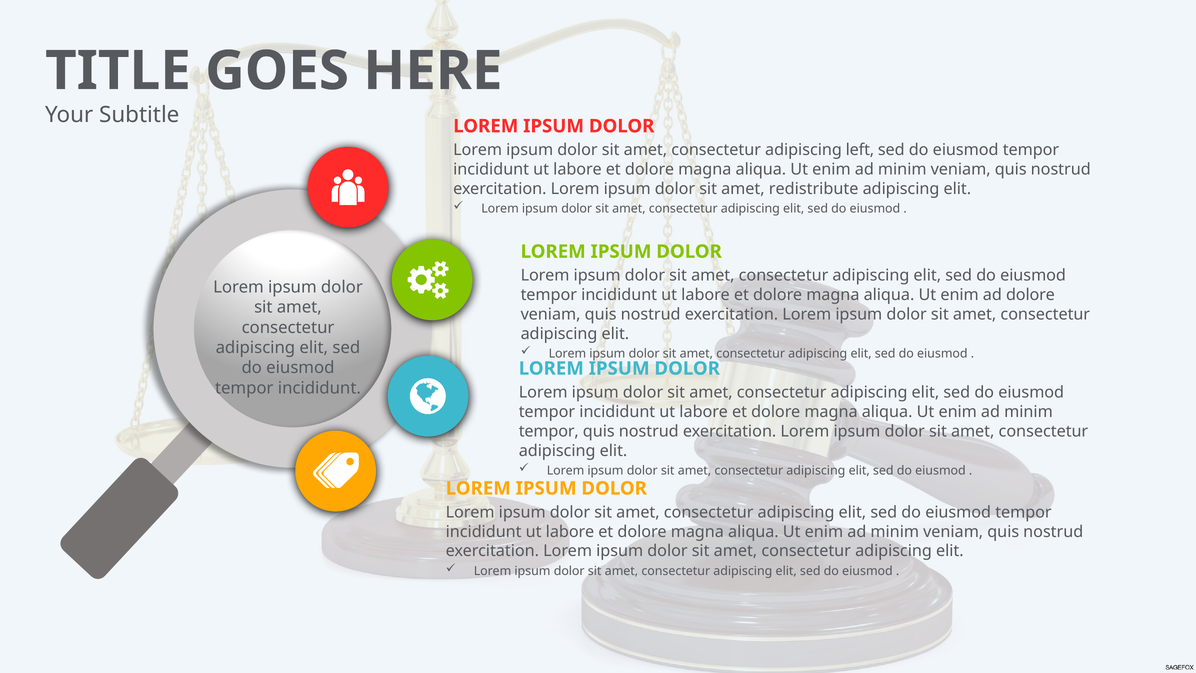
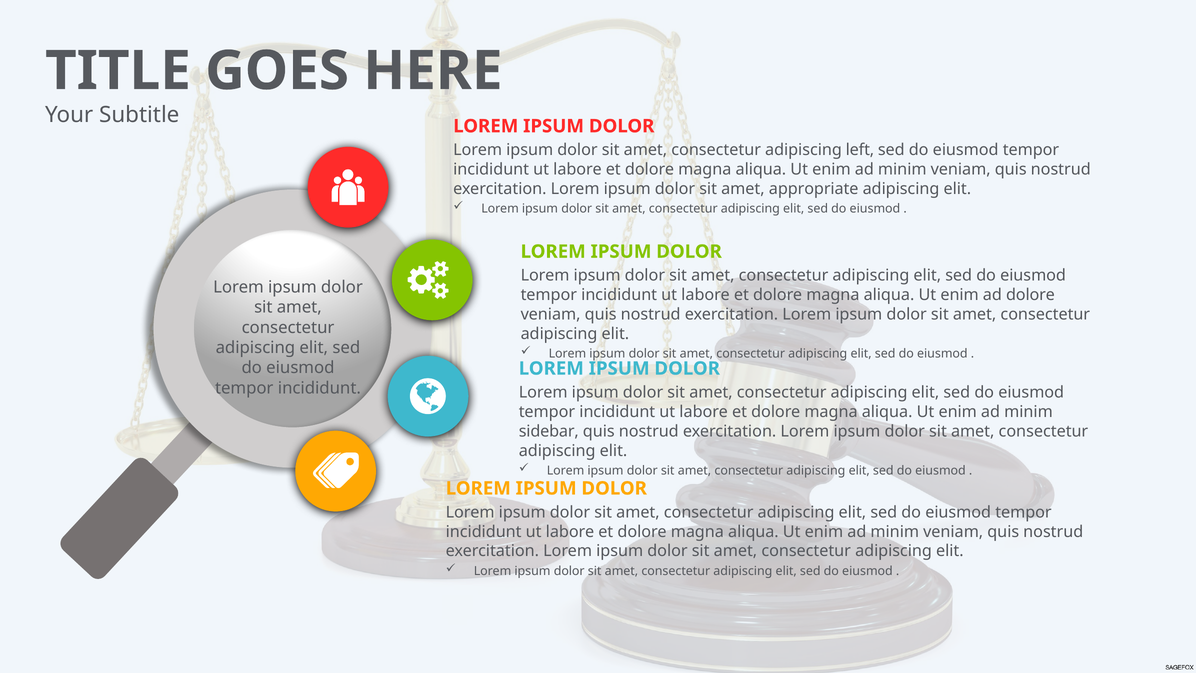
redistribute: redistribute -> appropriate
tempor at (549, 431): tempor -> sidebar
